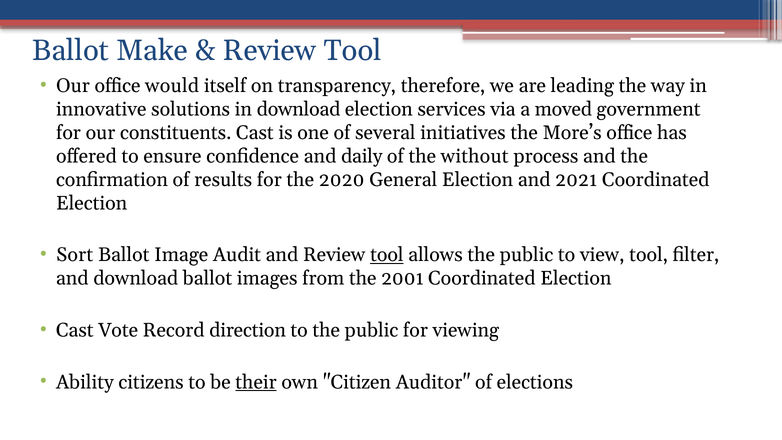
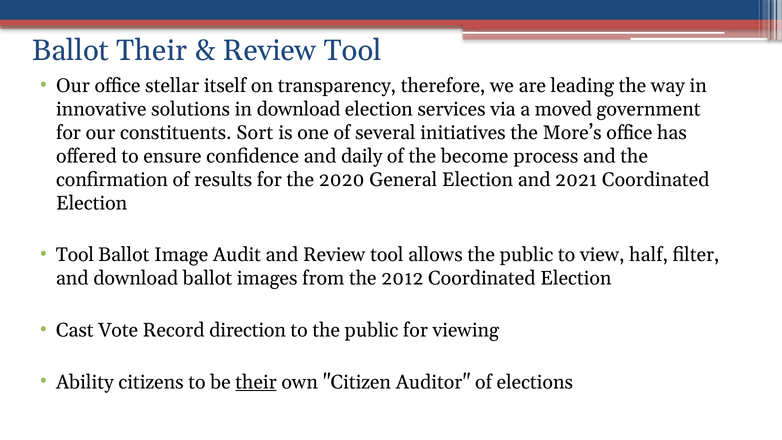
Ballot Make: Make -> Their
would: would -> stellar
constituents Cast: Cast -> Sort
without: without -> become
Sort at (75, 255): Sort -> Tool
tool at (387, 255) underline: present -> none
view tool: tool -> half
2001: 2001 -> 2012
